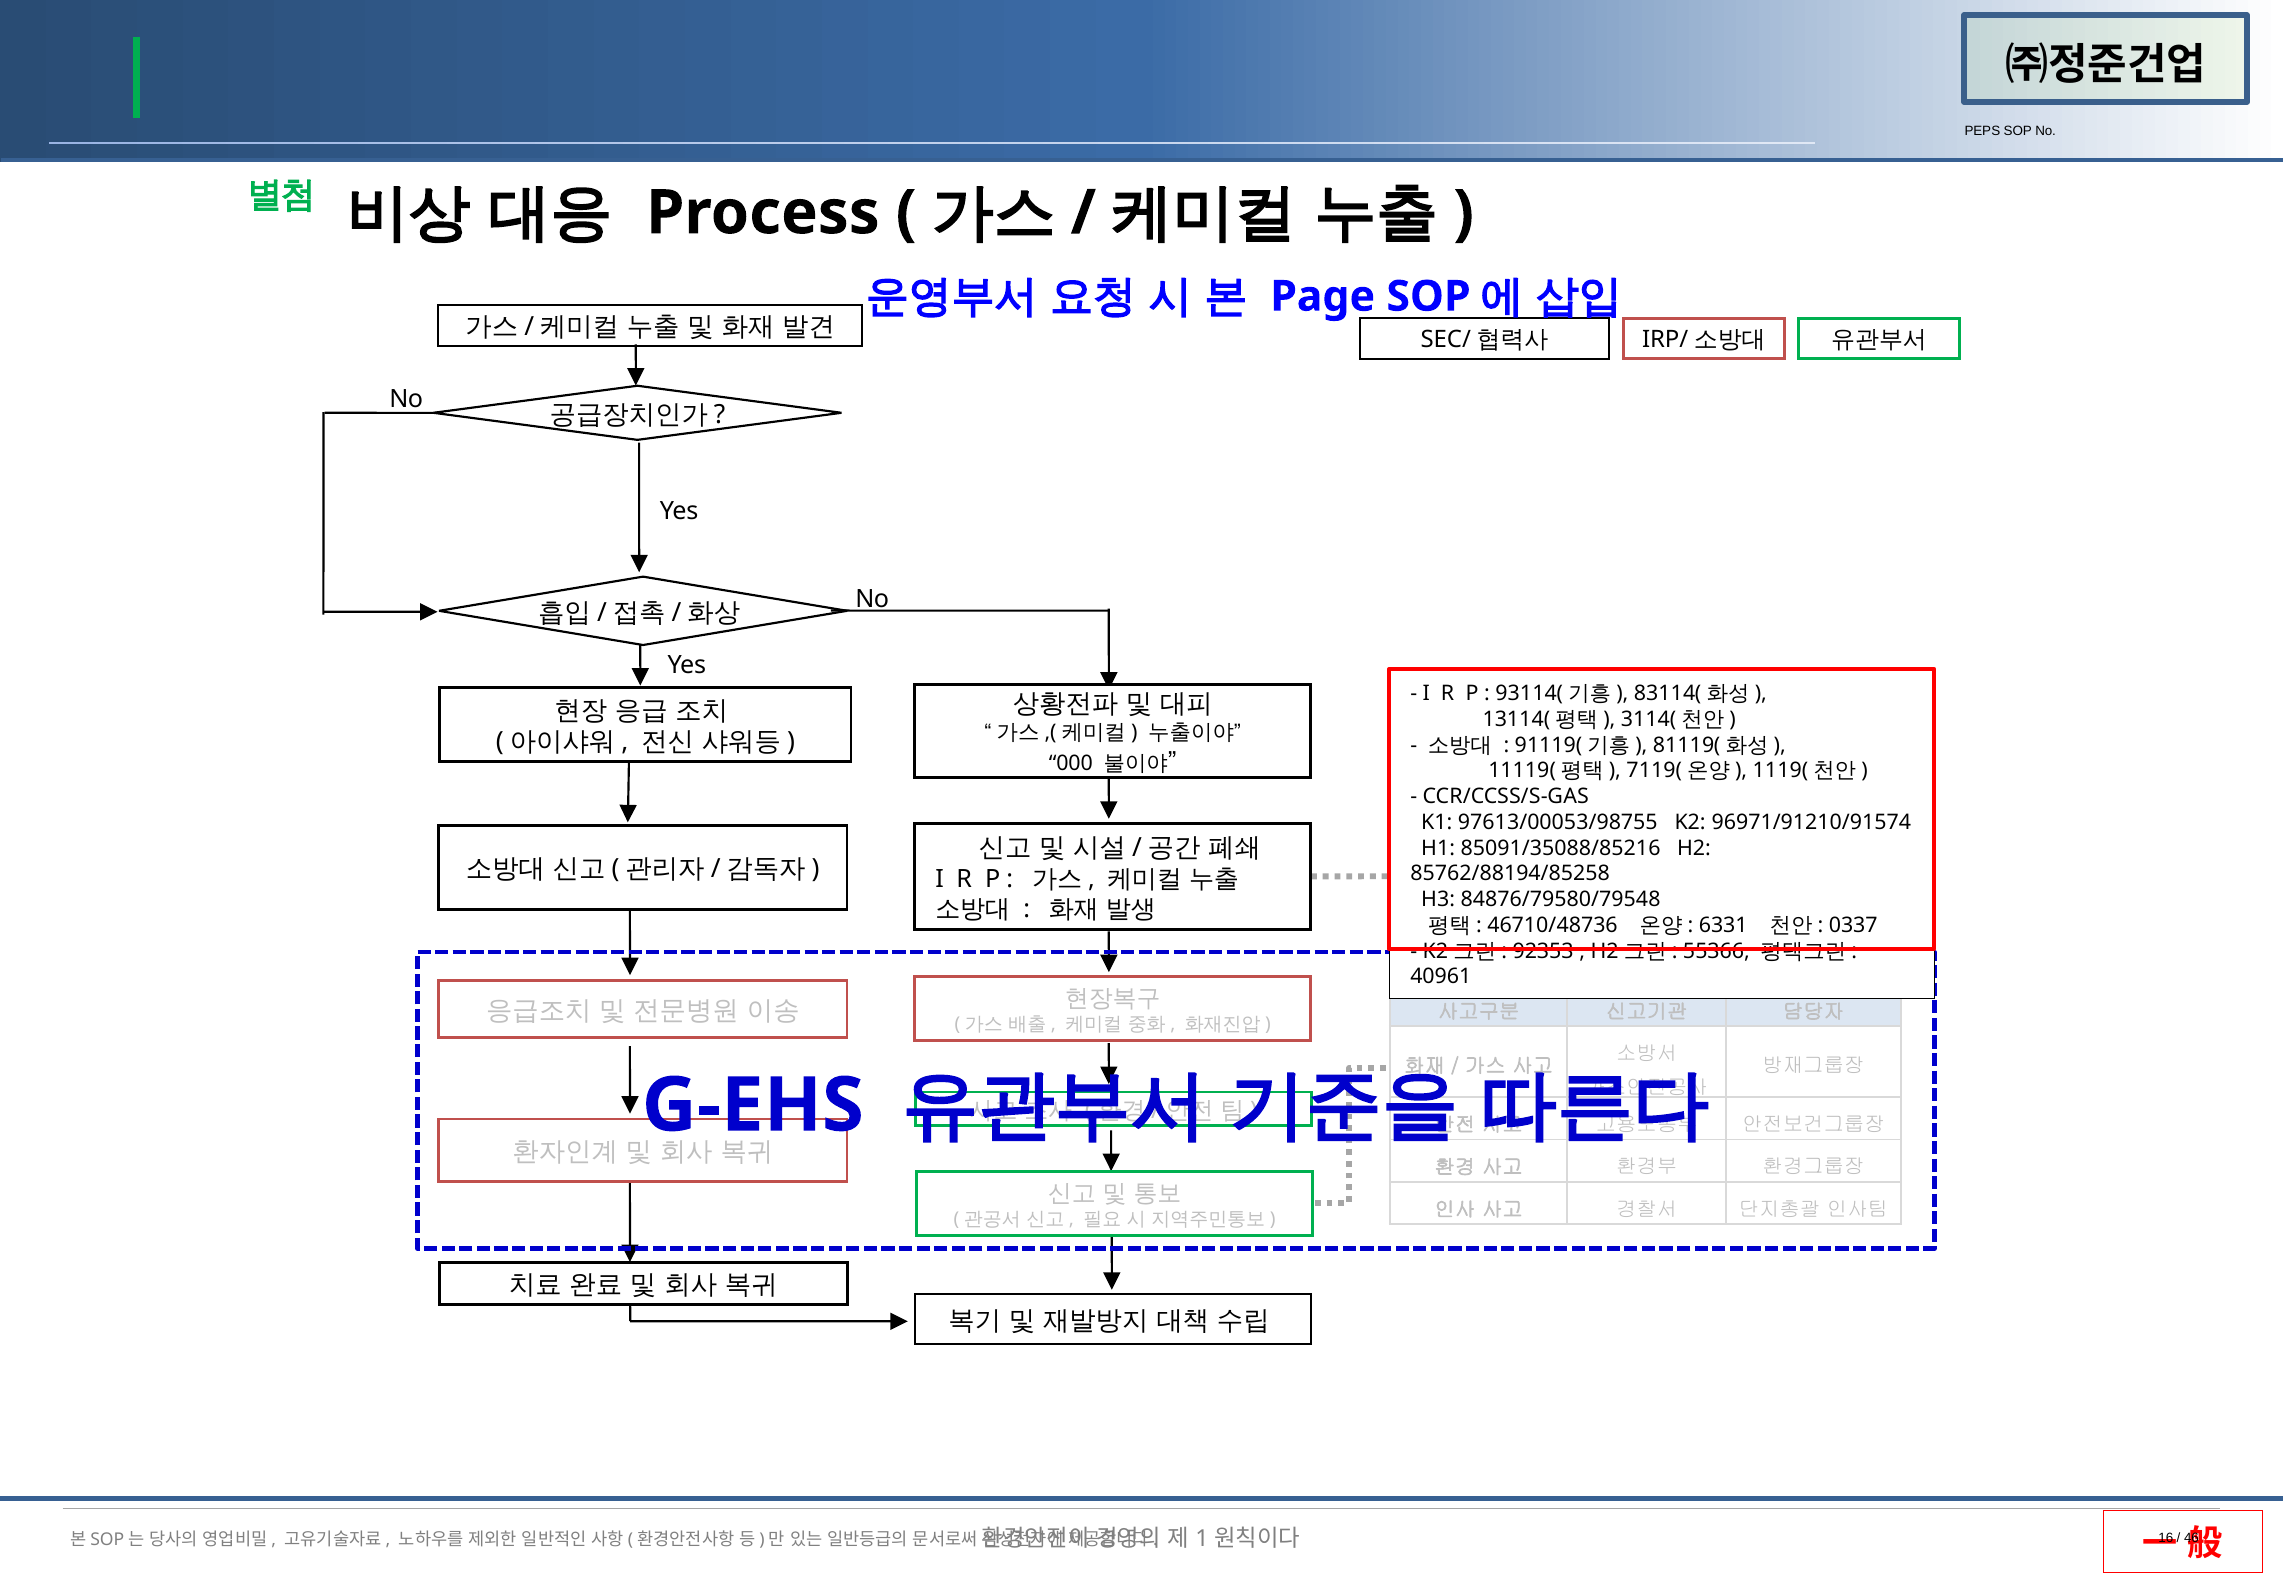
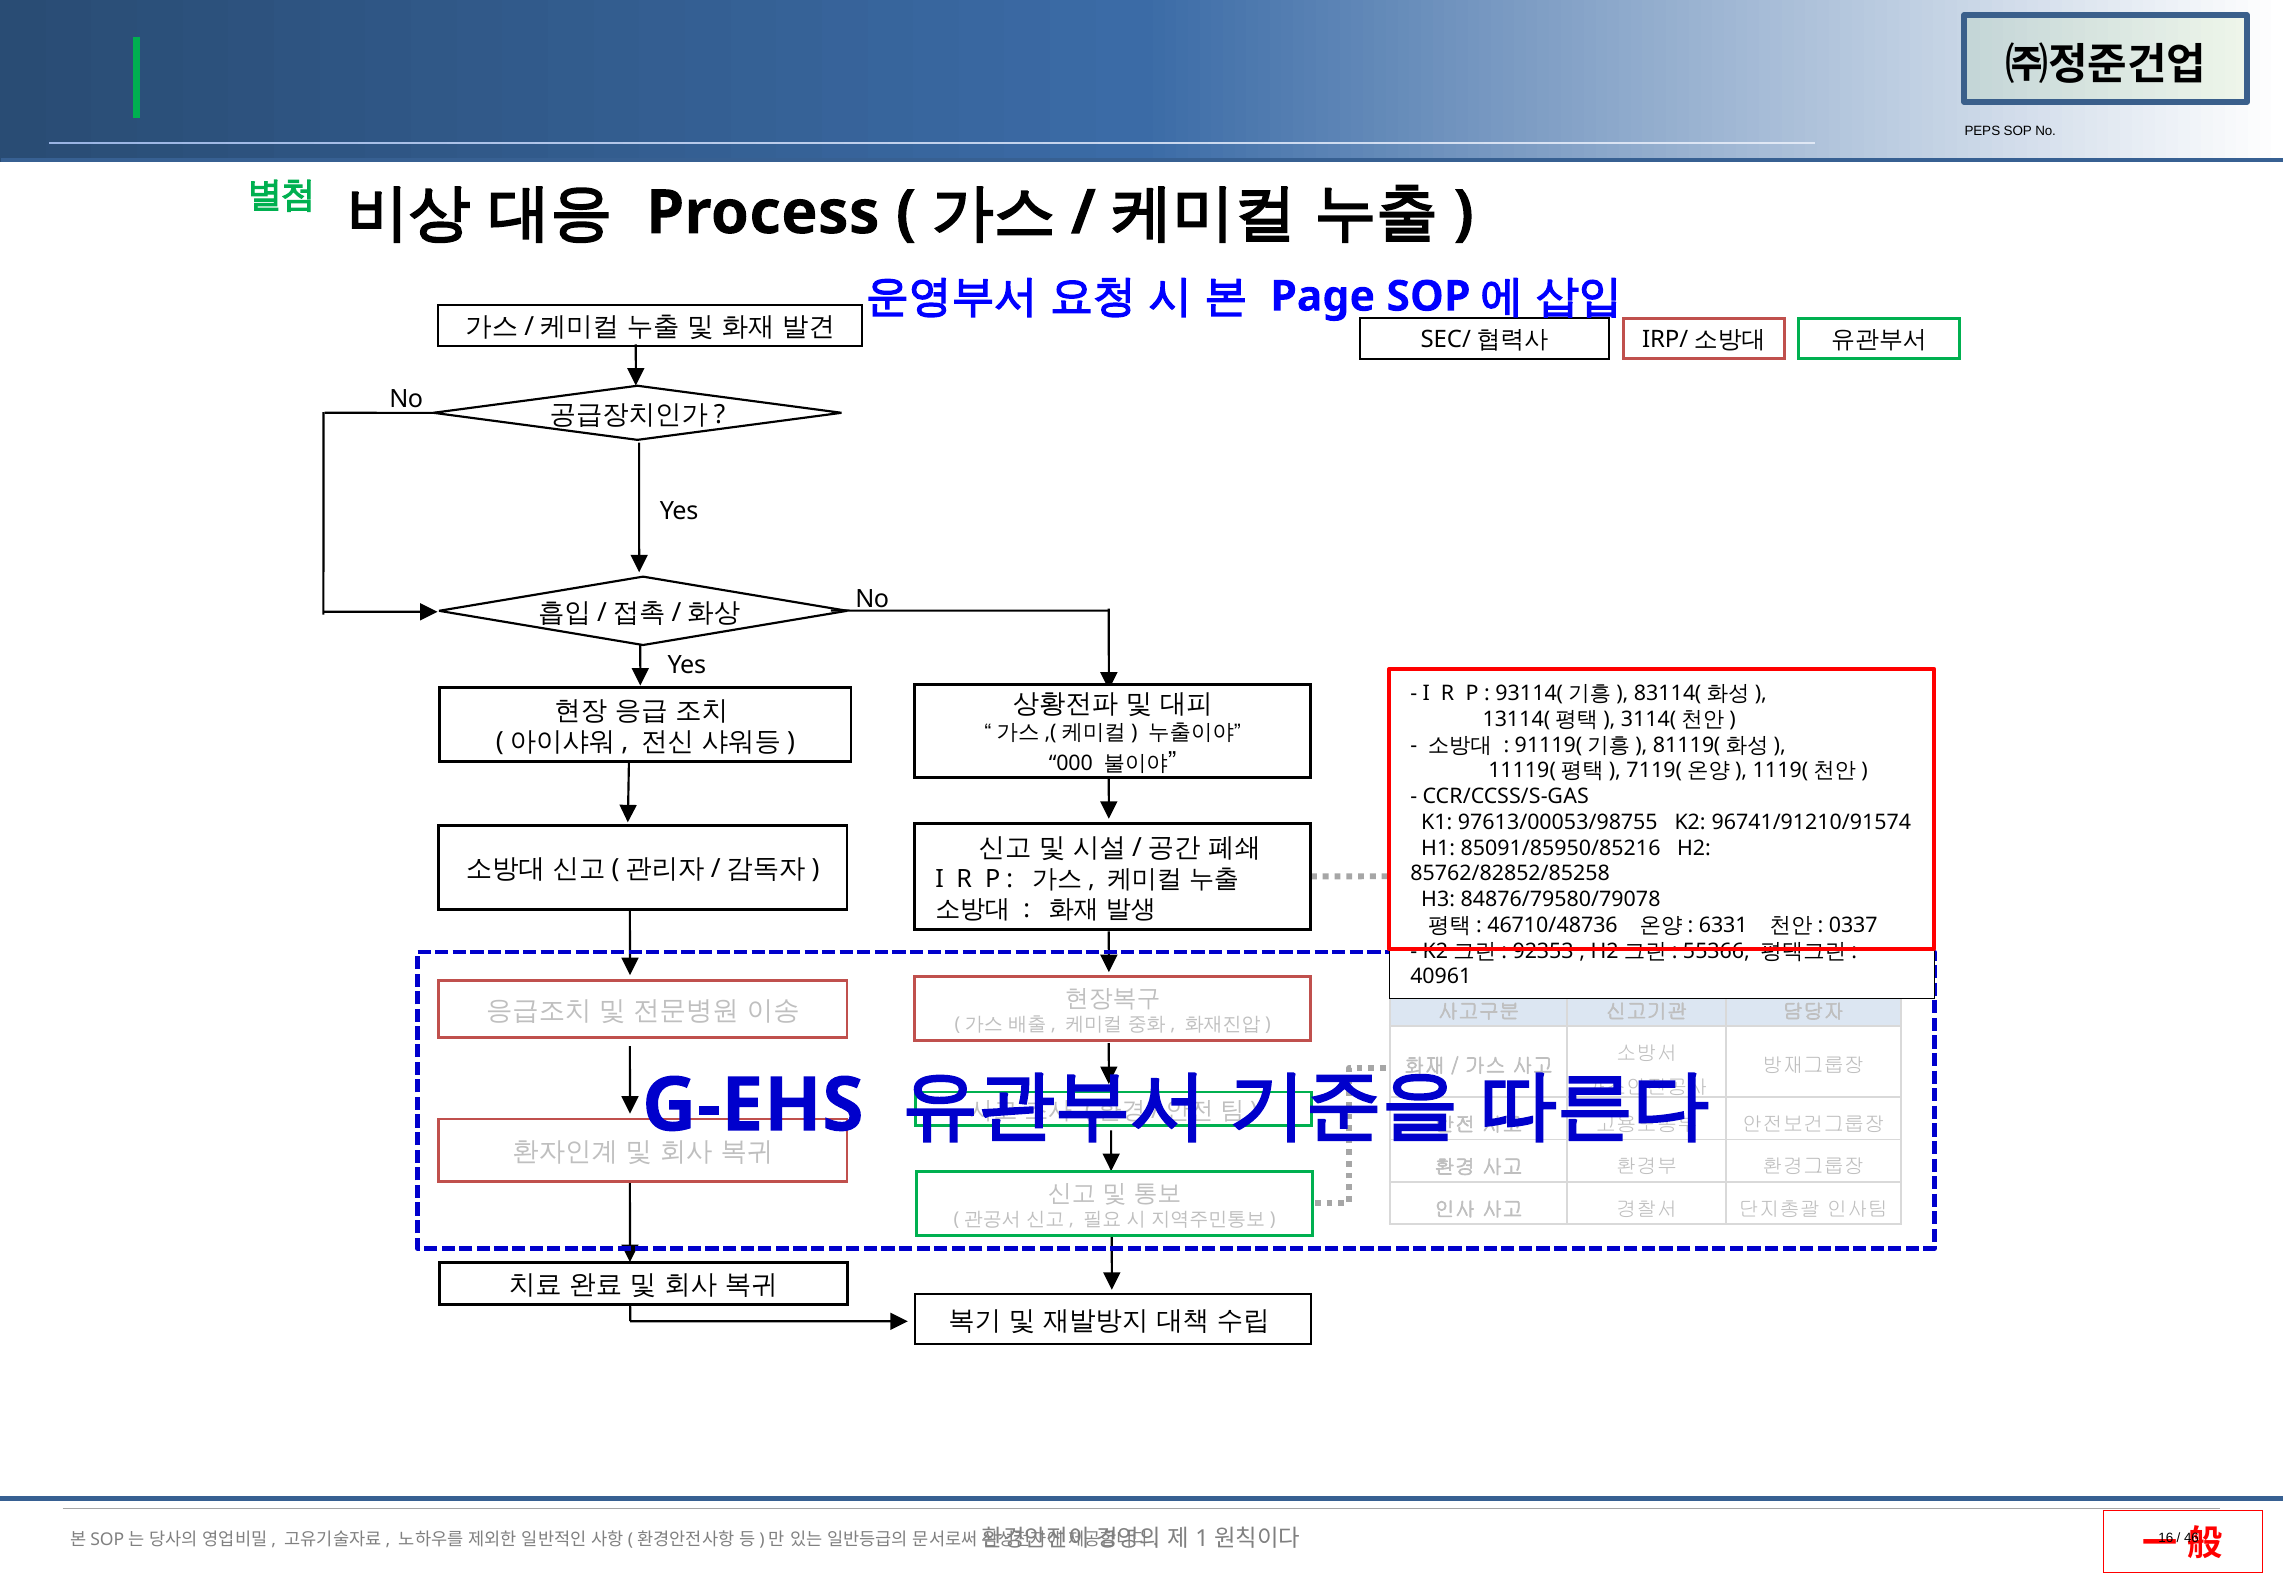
96971/91210/91574: 96971/91210/91574 -> 96741/91210/91574
85091/35088/85216: 85091/35088/85216 -> 85091/85950/85216
85762/88194/85258: 85762/88194/85258 -> 85762/82852/85258
84876/79580/79548: 84876/79580/79548 -> 84876/79580/79078
